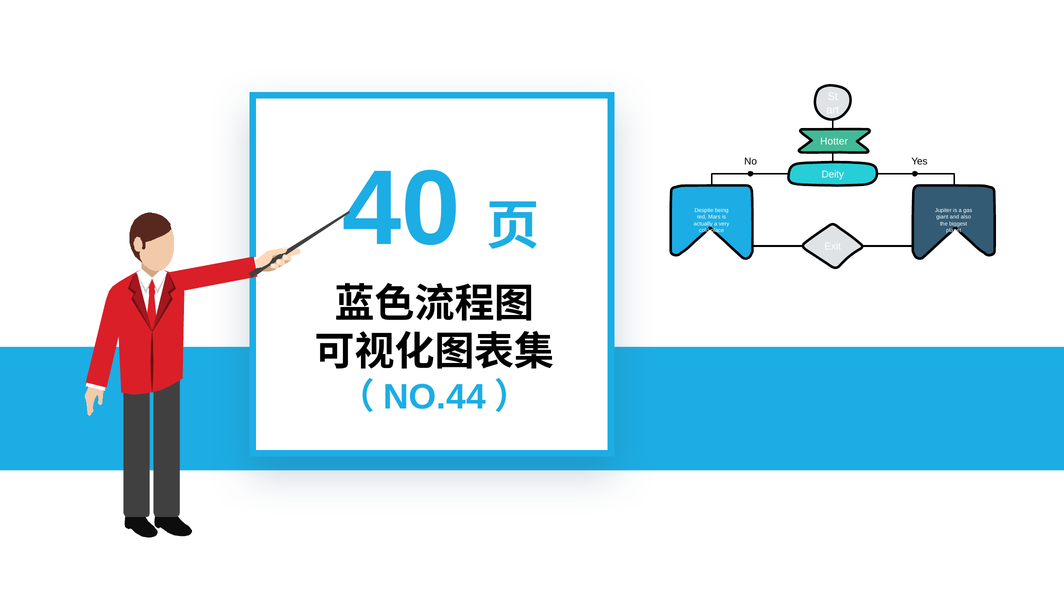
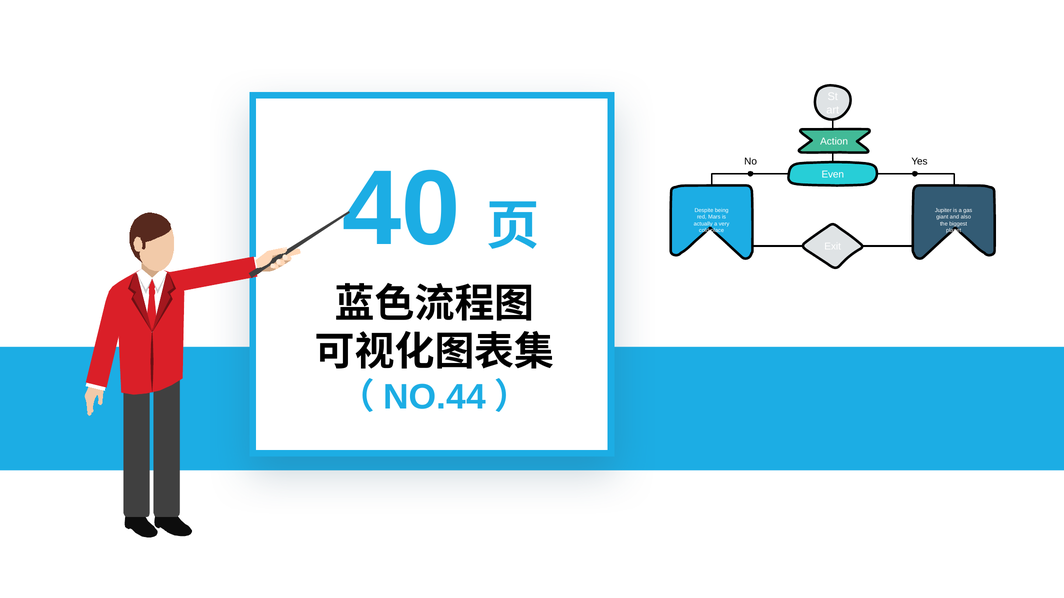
Hotter: Hotter -> Action
Deity: Deity -> Even
